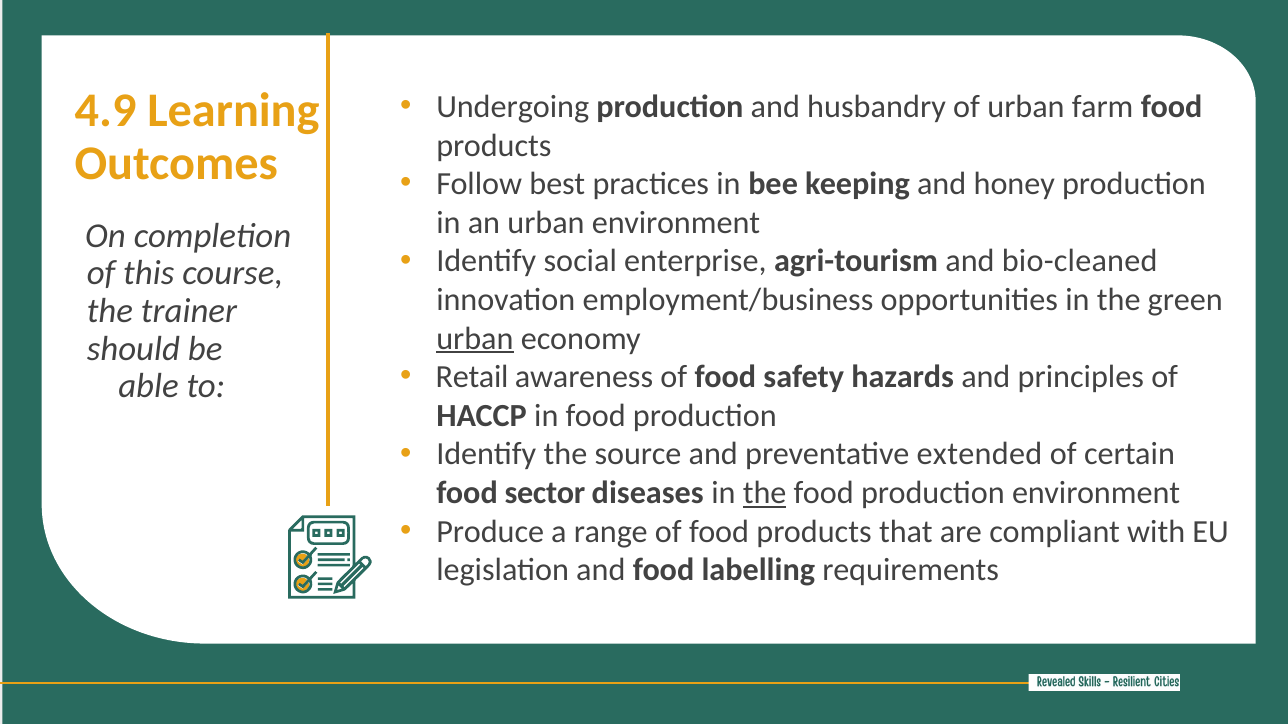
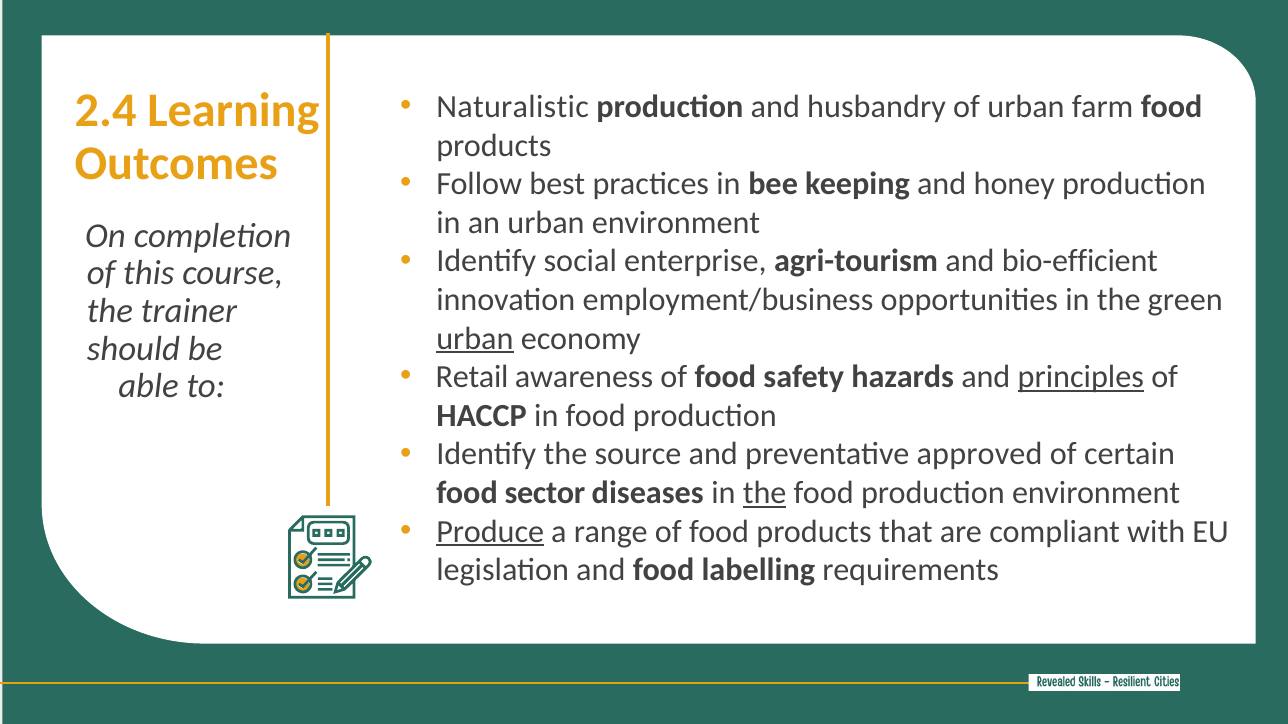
Undergoing: Undergoing -> Naturalistic
4.9: 4.9 -> 2.4
bio-cleaned: bio-cleaned -> bio-efficient
principles underline: none -> present
extended: extended -> approved
Produce underline: none -> present
